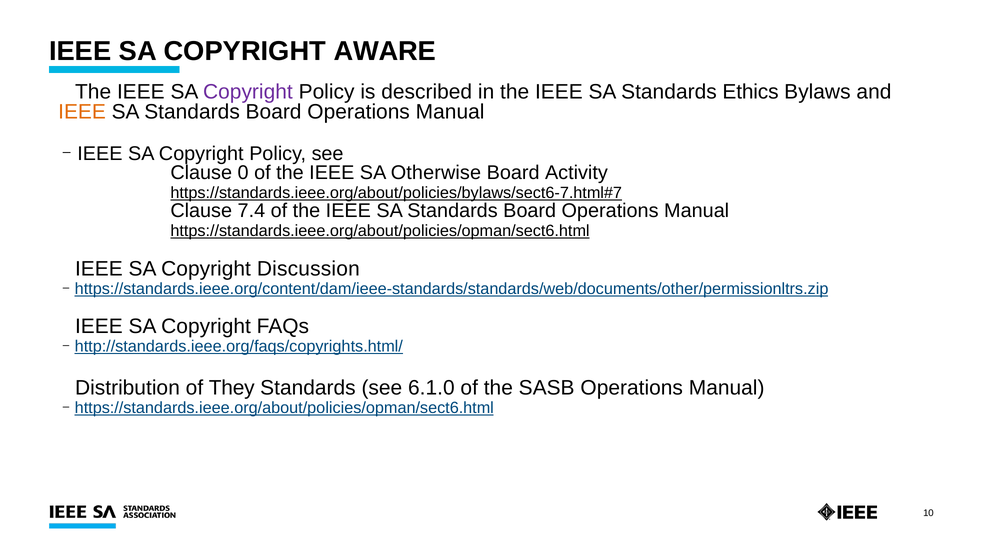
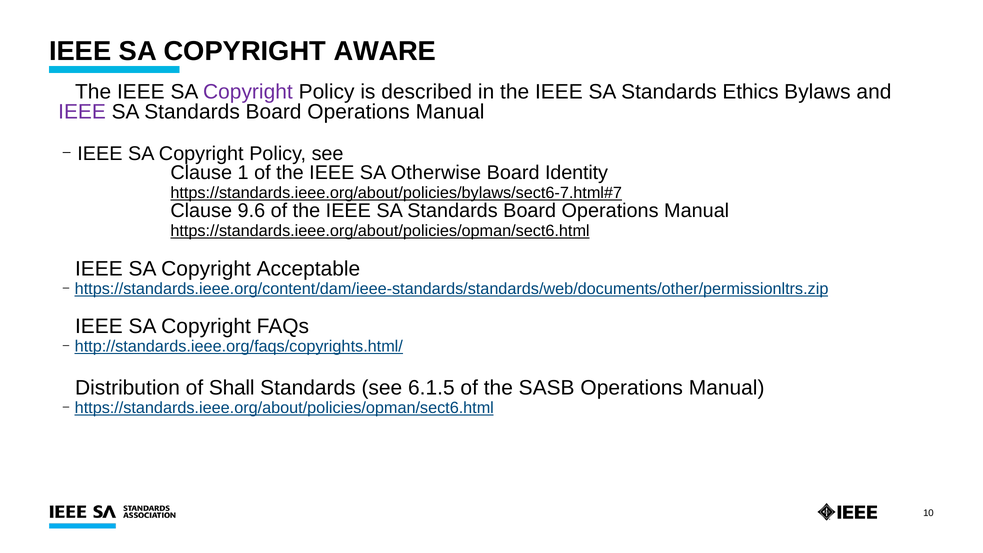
IEEE at (82, 112) colour: orange -> purple
0: 0 -> 1
Activity: Activity -> Identity
7.4: 7.4 -> 9.6
Discussion: Discussion -> Acceptable
They: They -> Shall
6.1.0: 6.1.0 -> 6.1.5
